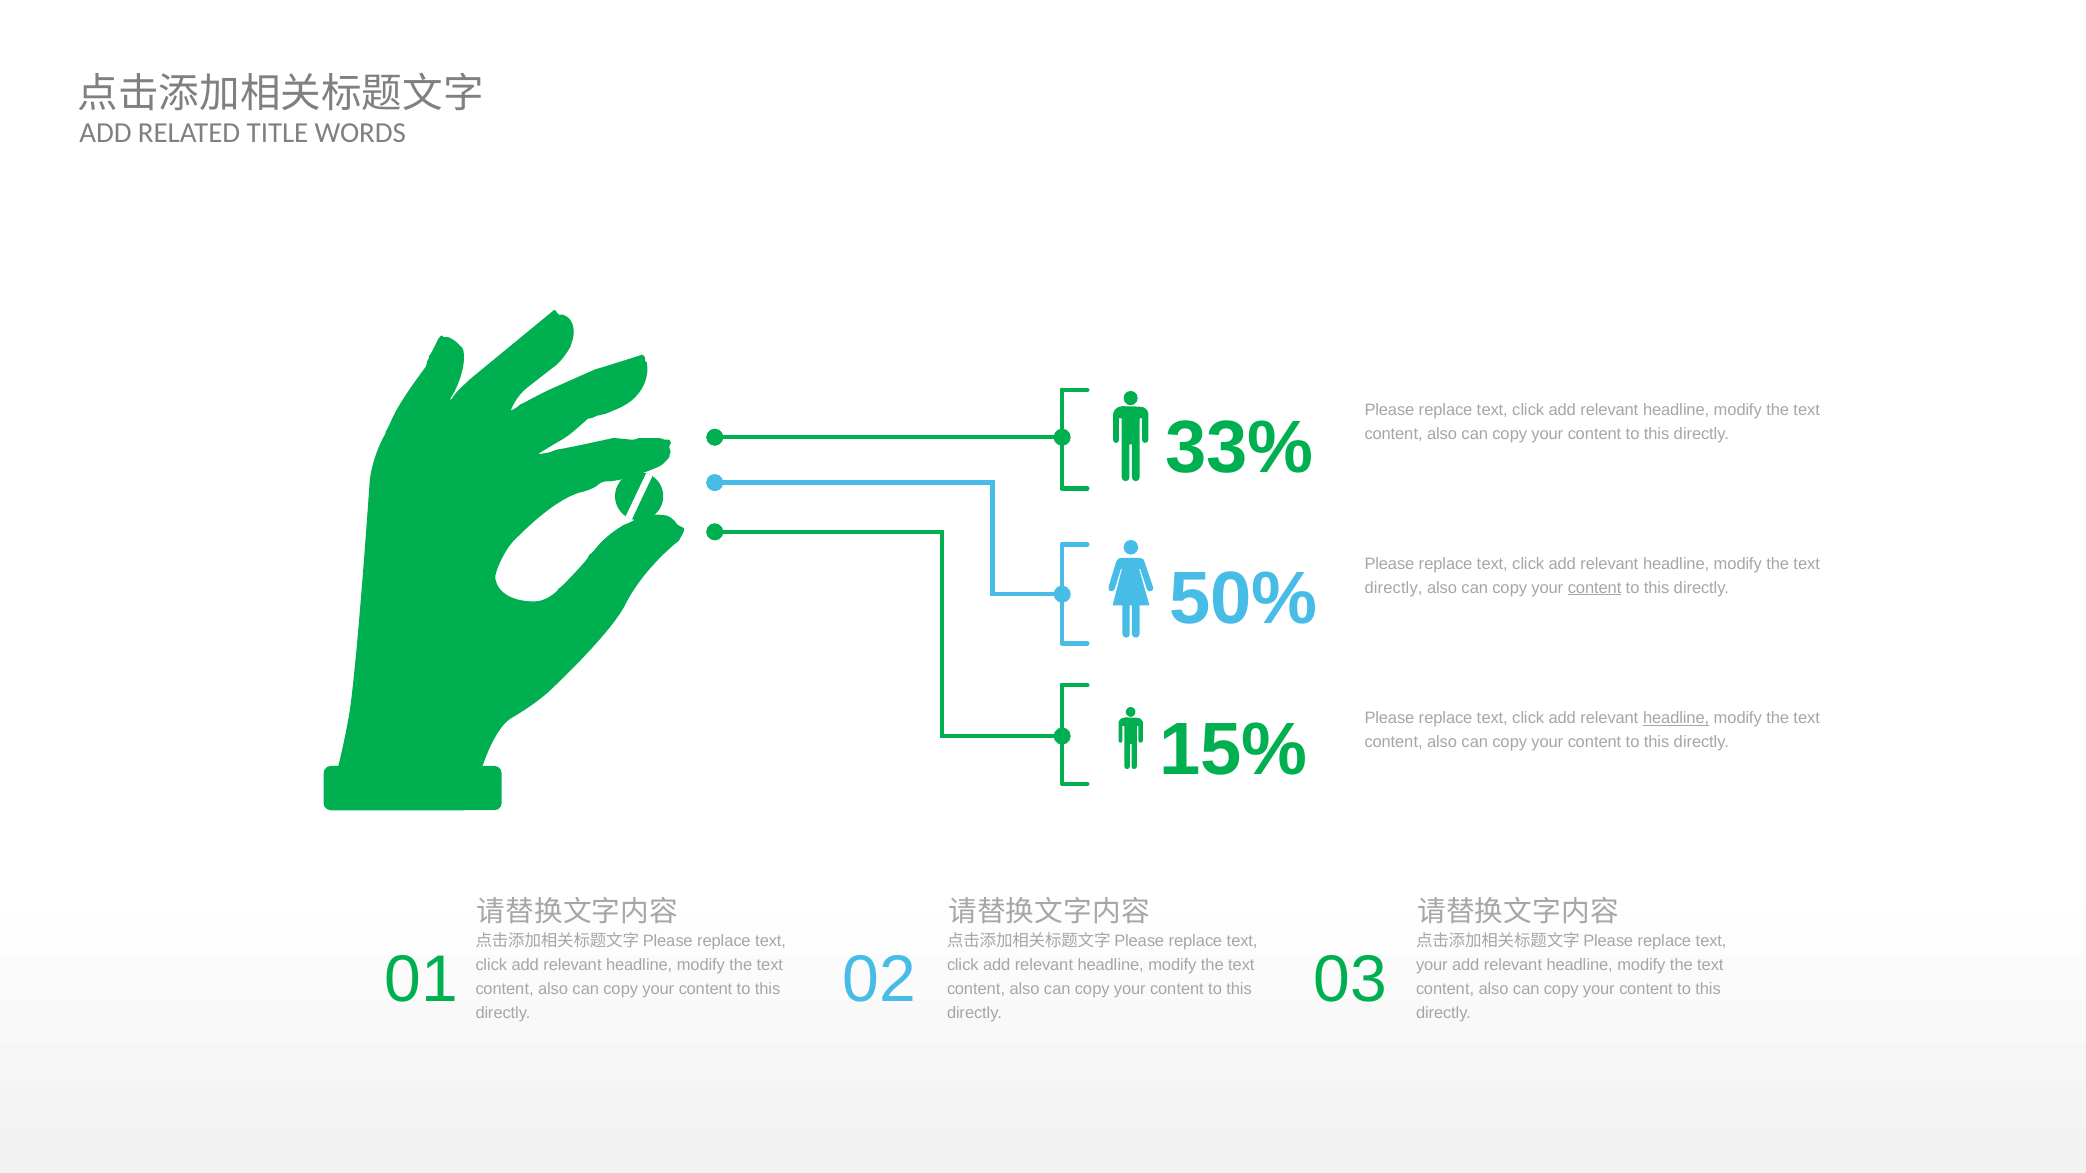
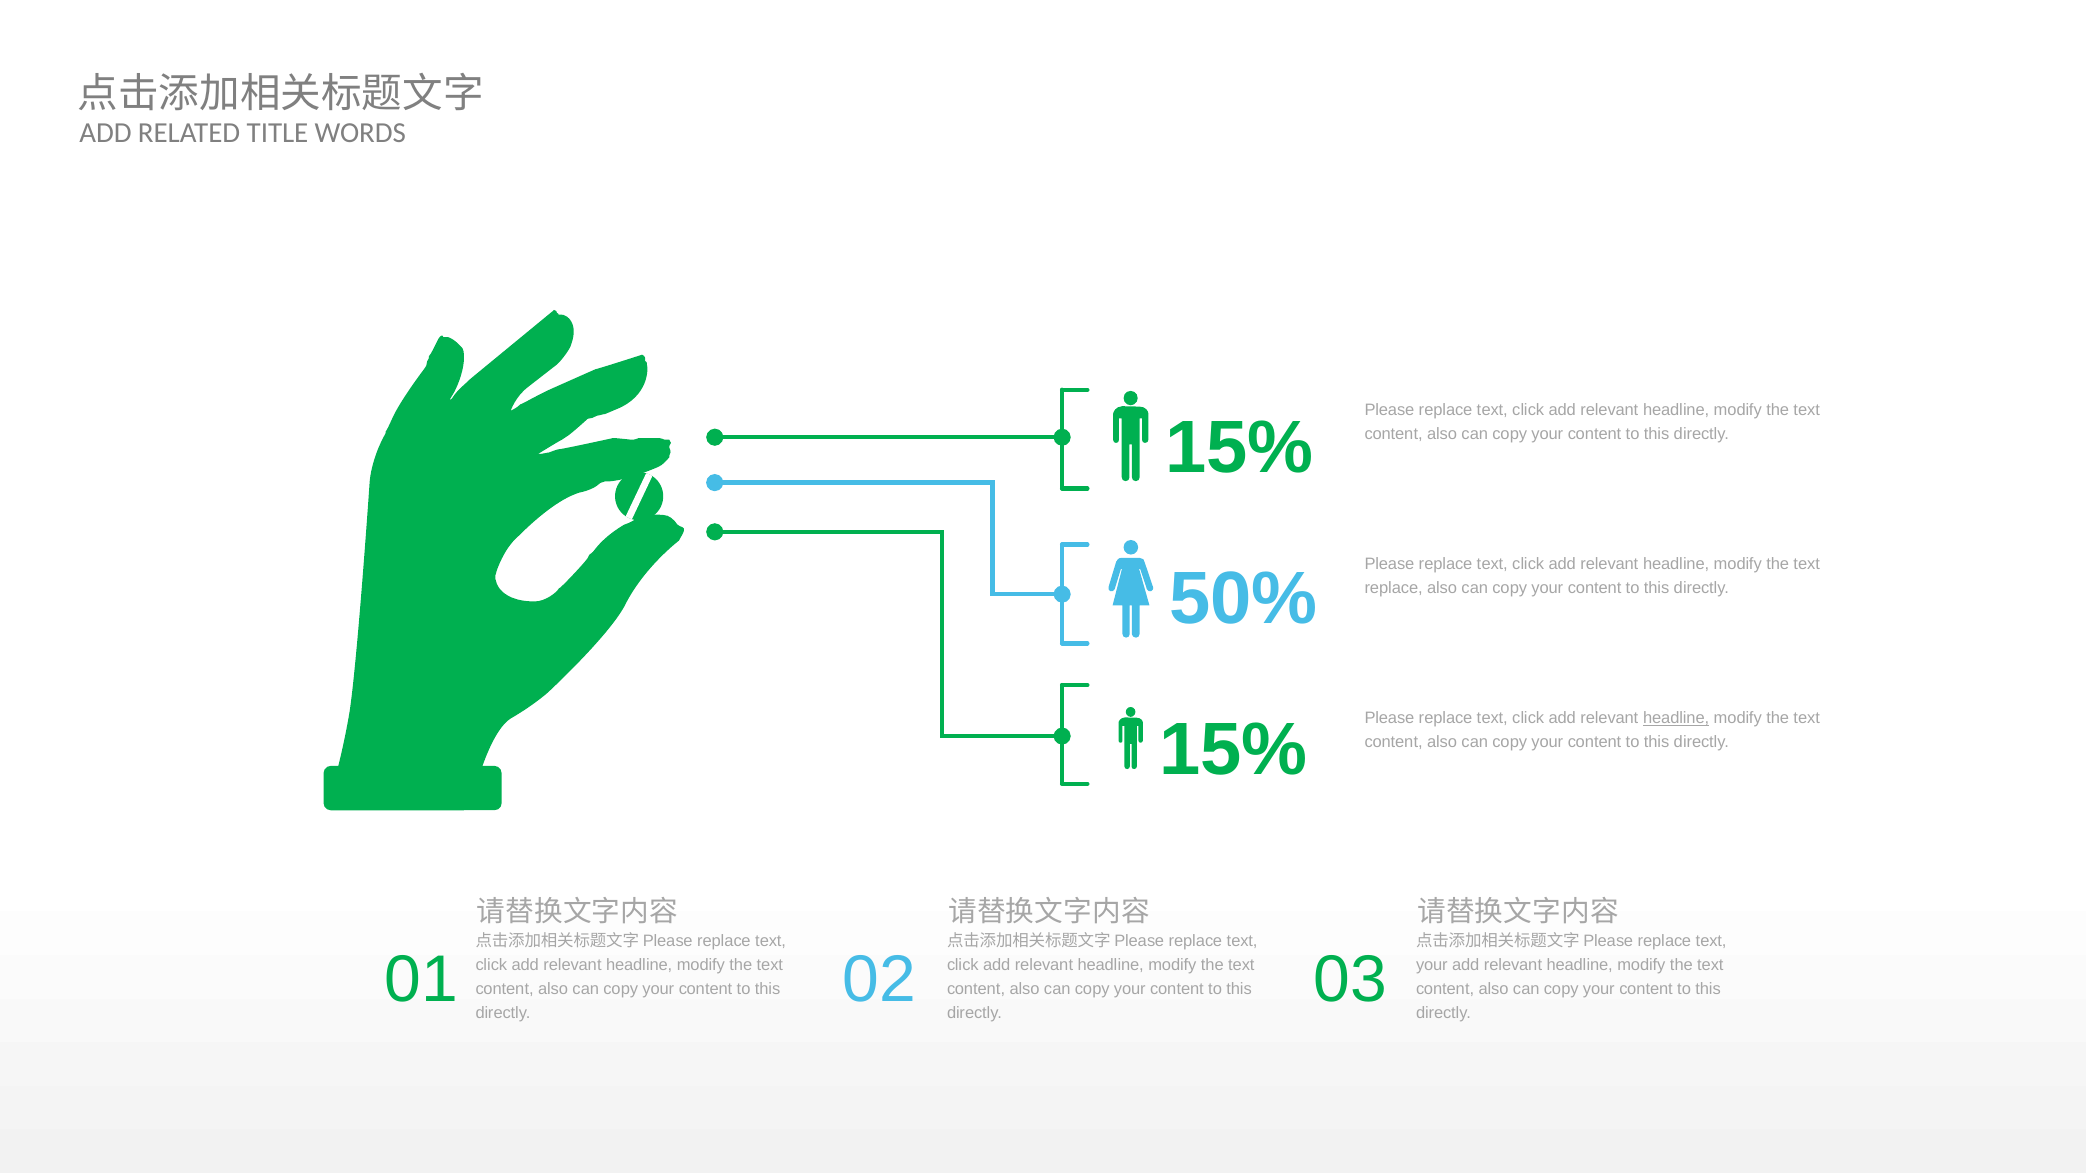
33% at (1239, 448): 33% -> 15%
directly at (1394, 588): directly -> replace
content at (1595, 588) underline: present -> none
